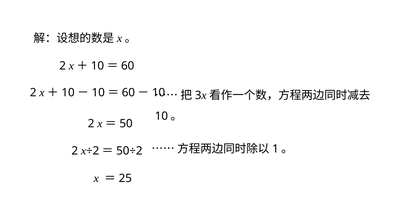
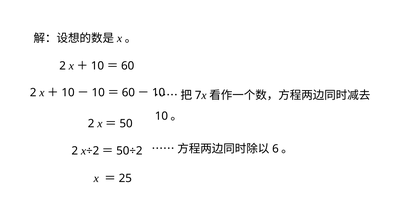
3: 3 -> 7
1: 1 -> 6
